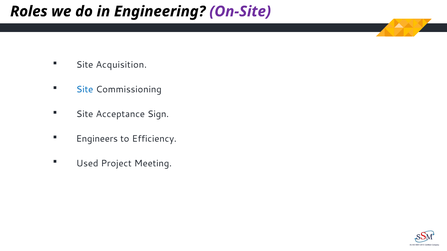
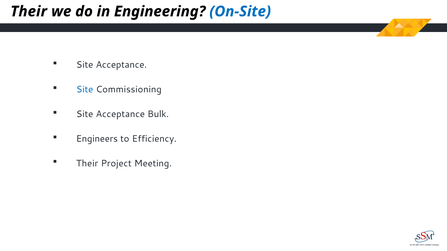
Roles at (29, 11): Roles -> Their
On-Site colour: purple -> blue
Acquisition at (121, 65): Acquisition -> Acceptance
Sign: Sign -> Bulk
Used at (87, 164): Used -> Their
